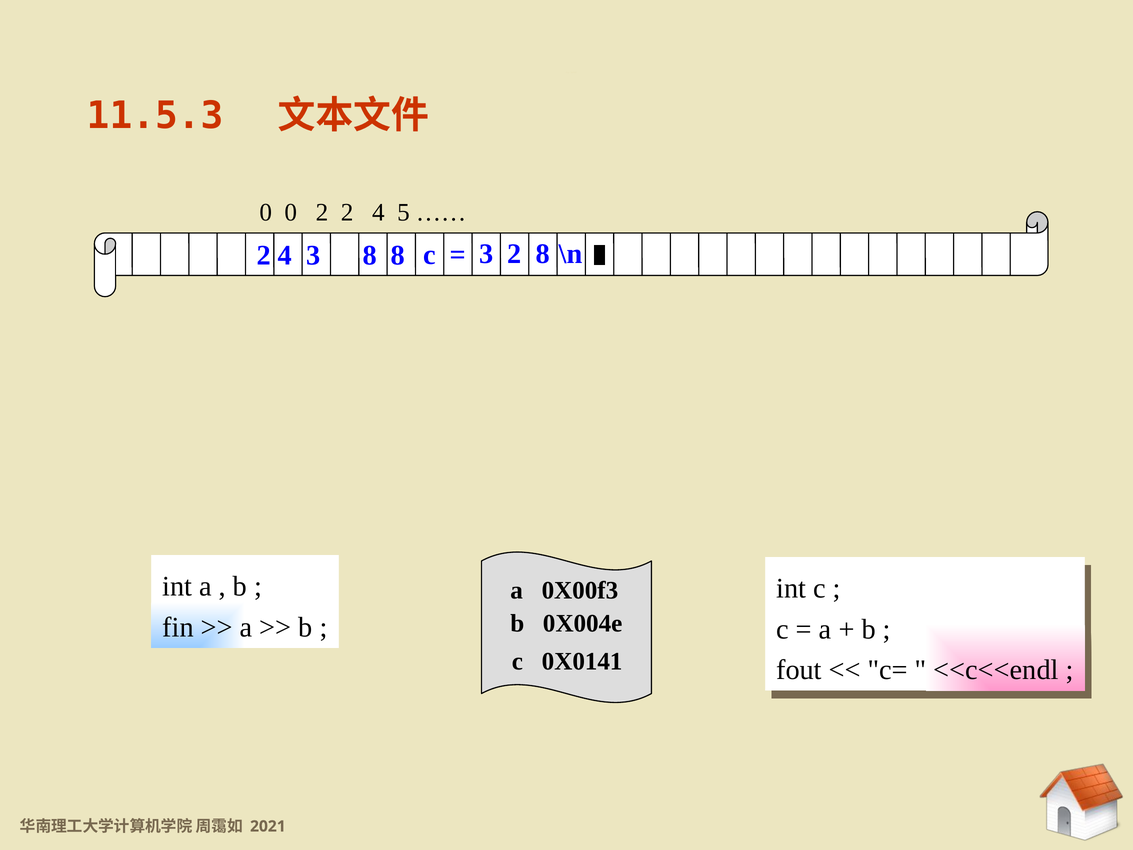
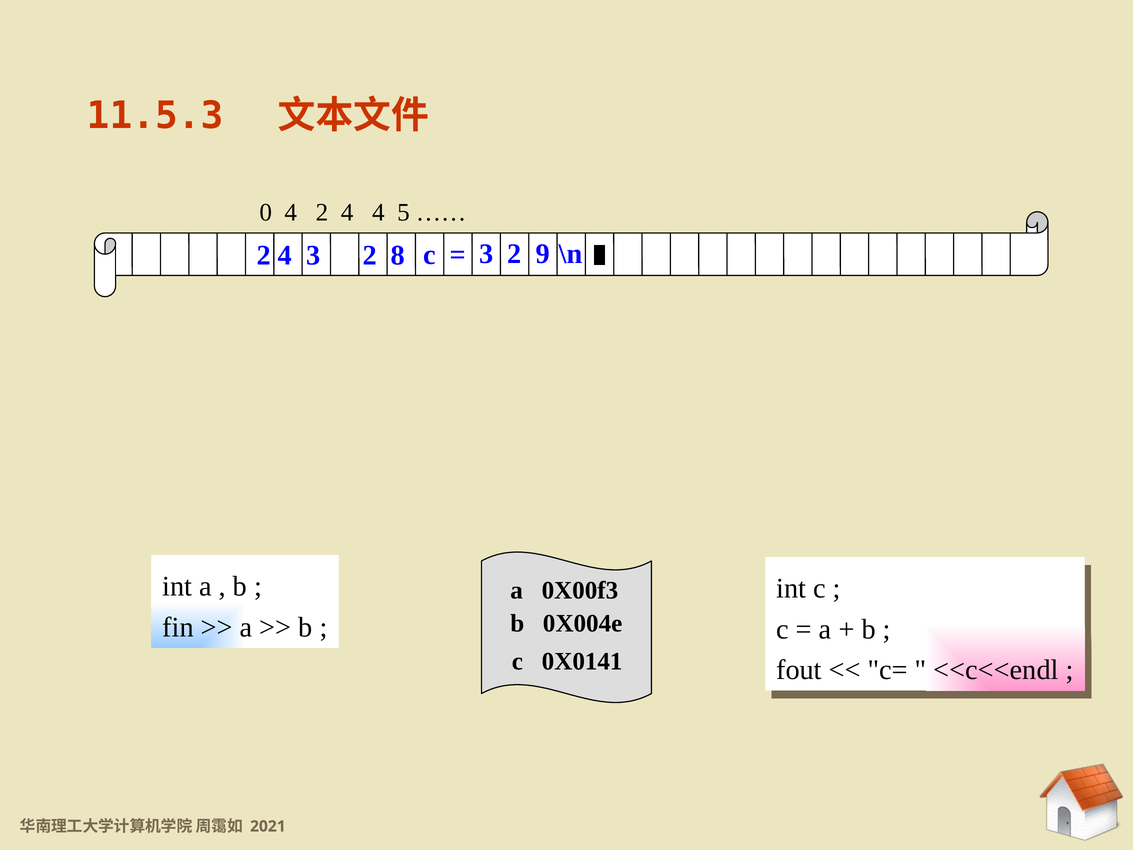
0 0: 0 -> 4
2 at (347, 212): 2 -> 4
4 3 8: 8 -> 2
2 8: 8 -> 9
